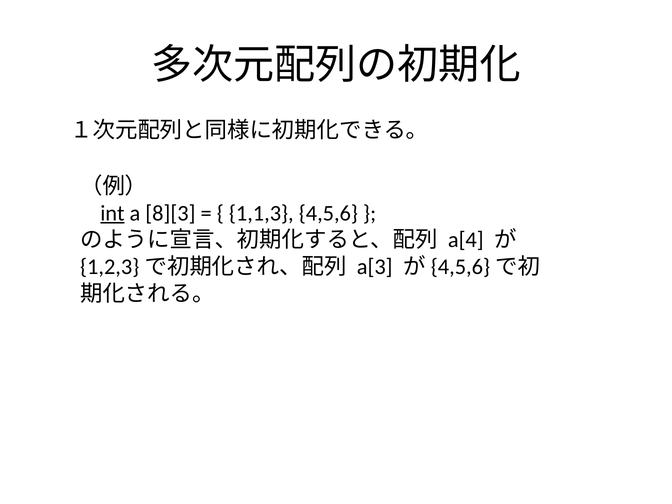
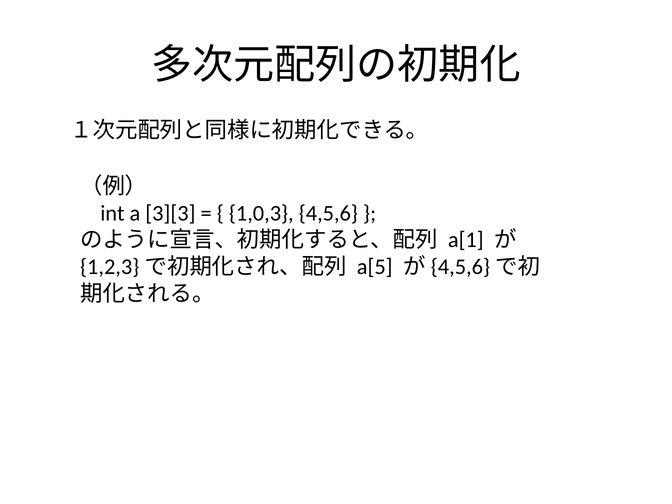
int underline: present -> none
8][3: 8][3 -> 3][3
1,1,3: 1,1,3 -> 1,0,3
a[4: a[4 -> a[1
a[3: a[3 -> a[5
